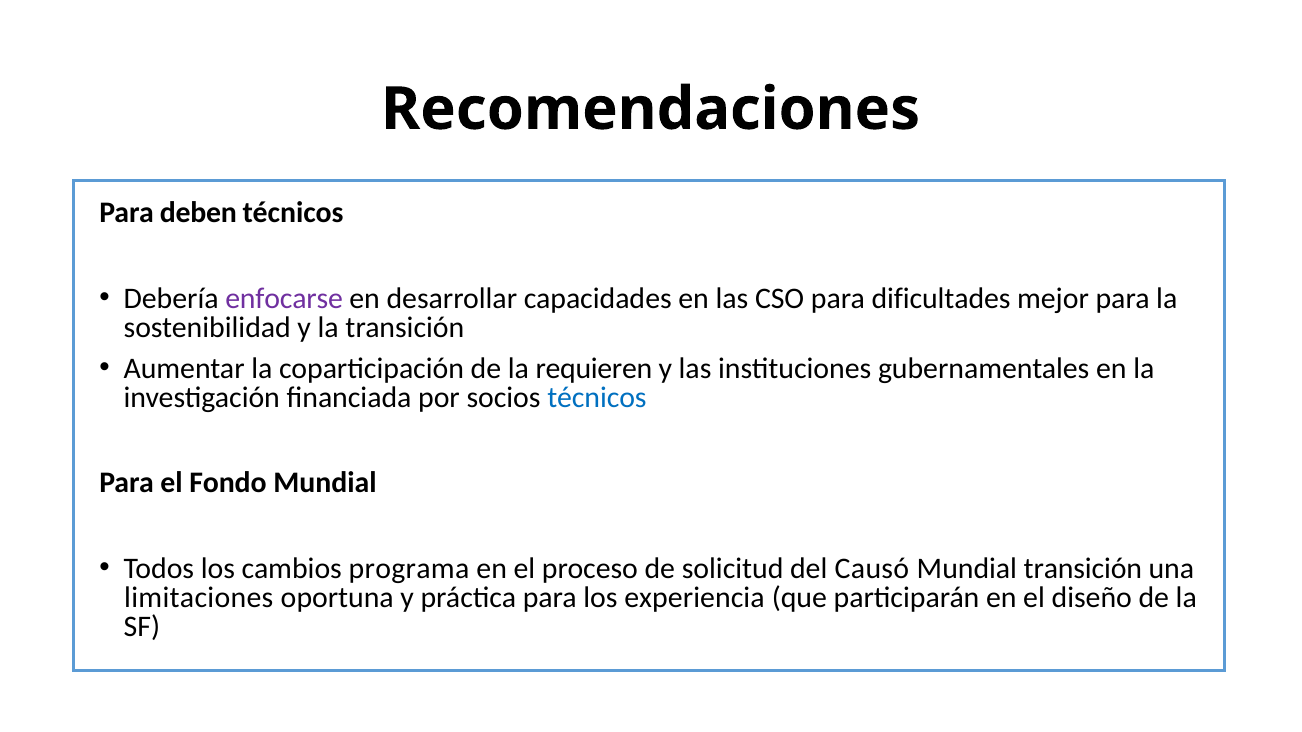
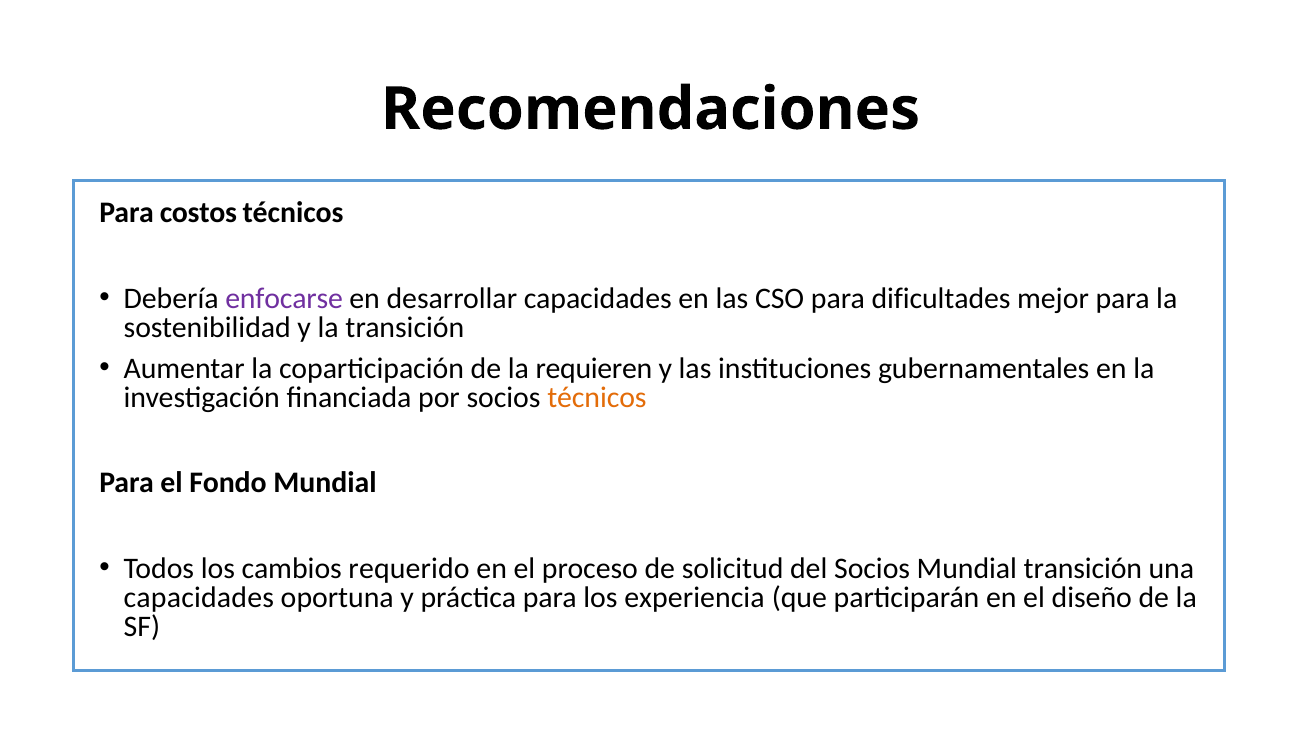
deben: deben -> costos
técnicos at (597, 398) colour: blue -> orange
programa: programa -> requerido
del Causó: Causó -> Socios
limitaciones at (199, 598): limitaciones -> capacidades
